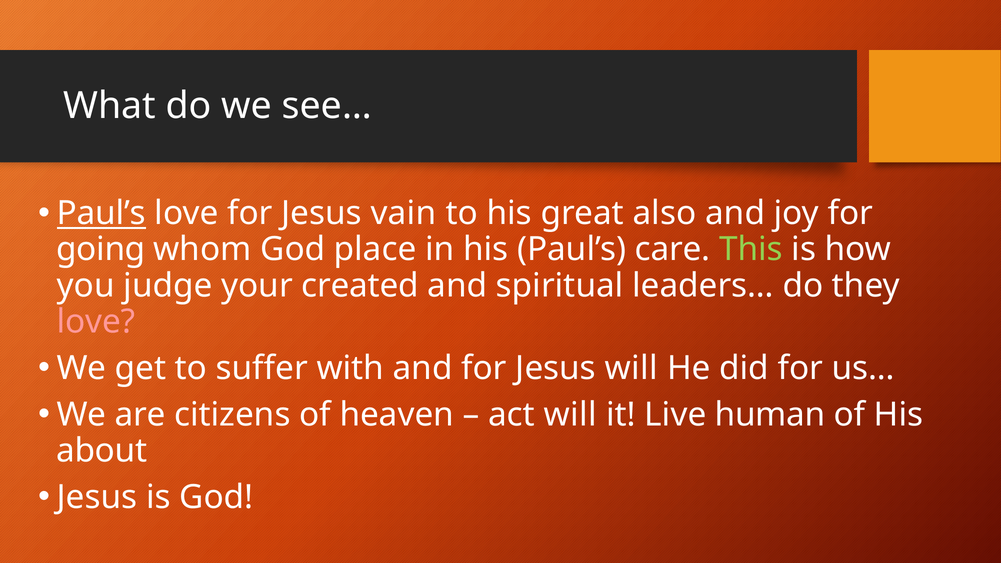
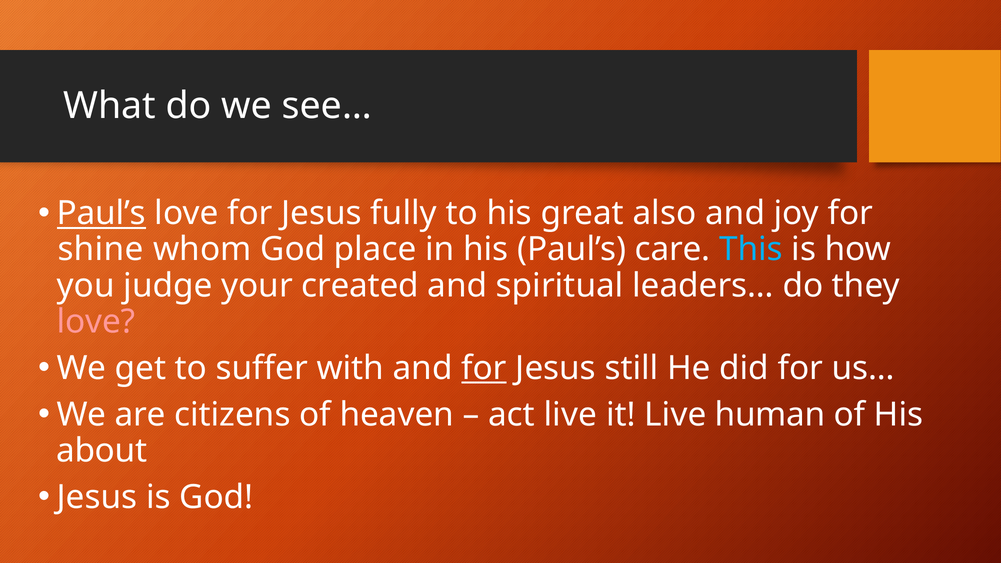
vain: vain -> fully
going: going -> shine
This colour: light green -> light blue
for at (484, 368) underline: none -> present
Jesus will: will -> still
act will: will -> live
